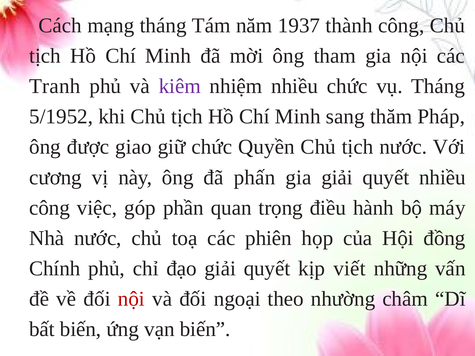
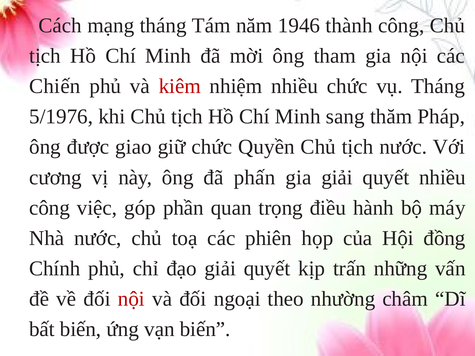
1937: 1937 -> 1946
Tranh: Tranh -> Chiến
kiêm colour: purple -> red
5/1952: 5/1952 -> 5/1976
viết: viết -> trấn
